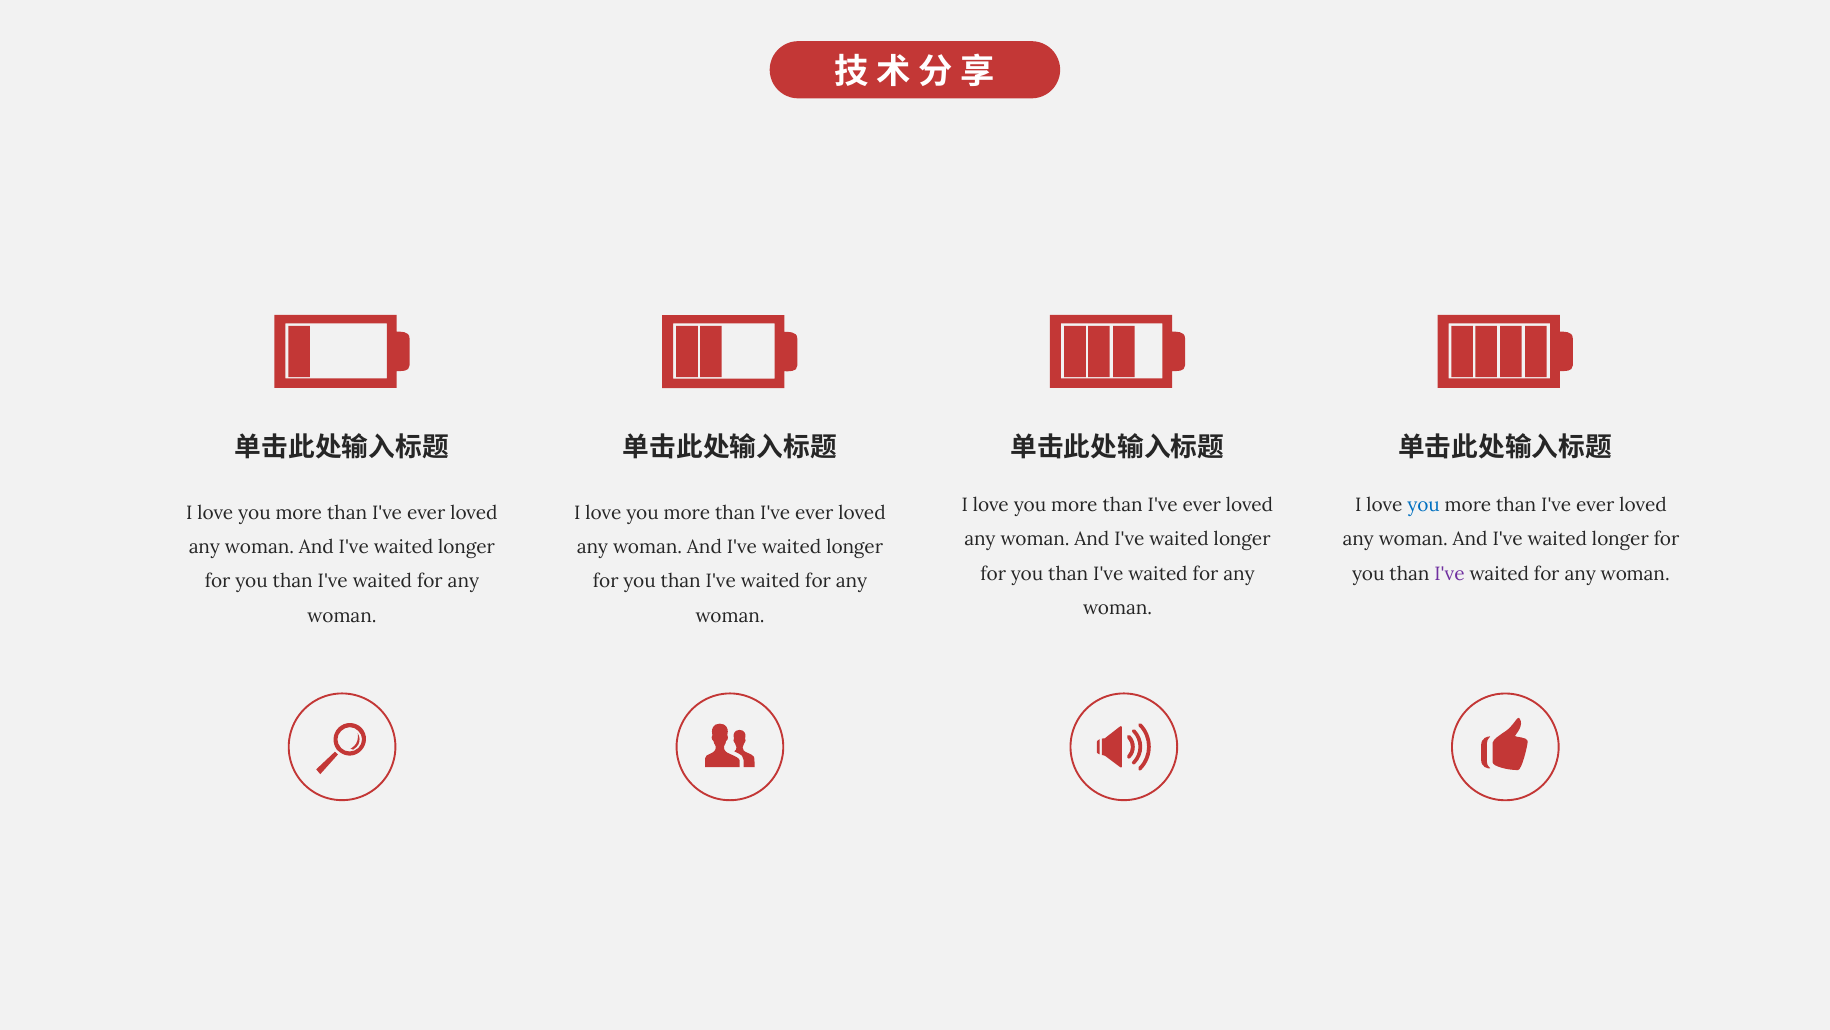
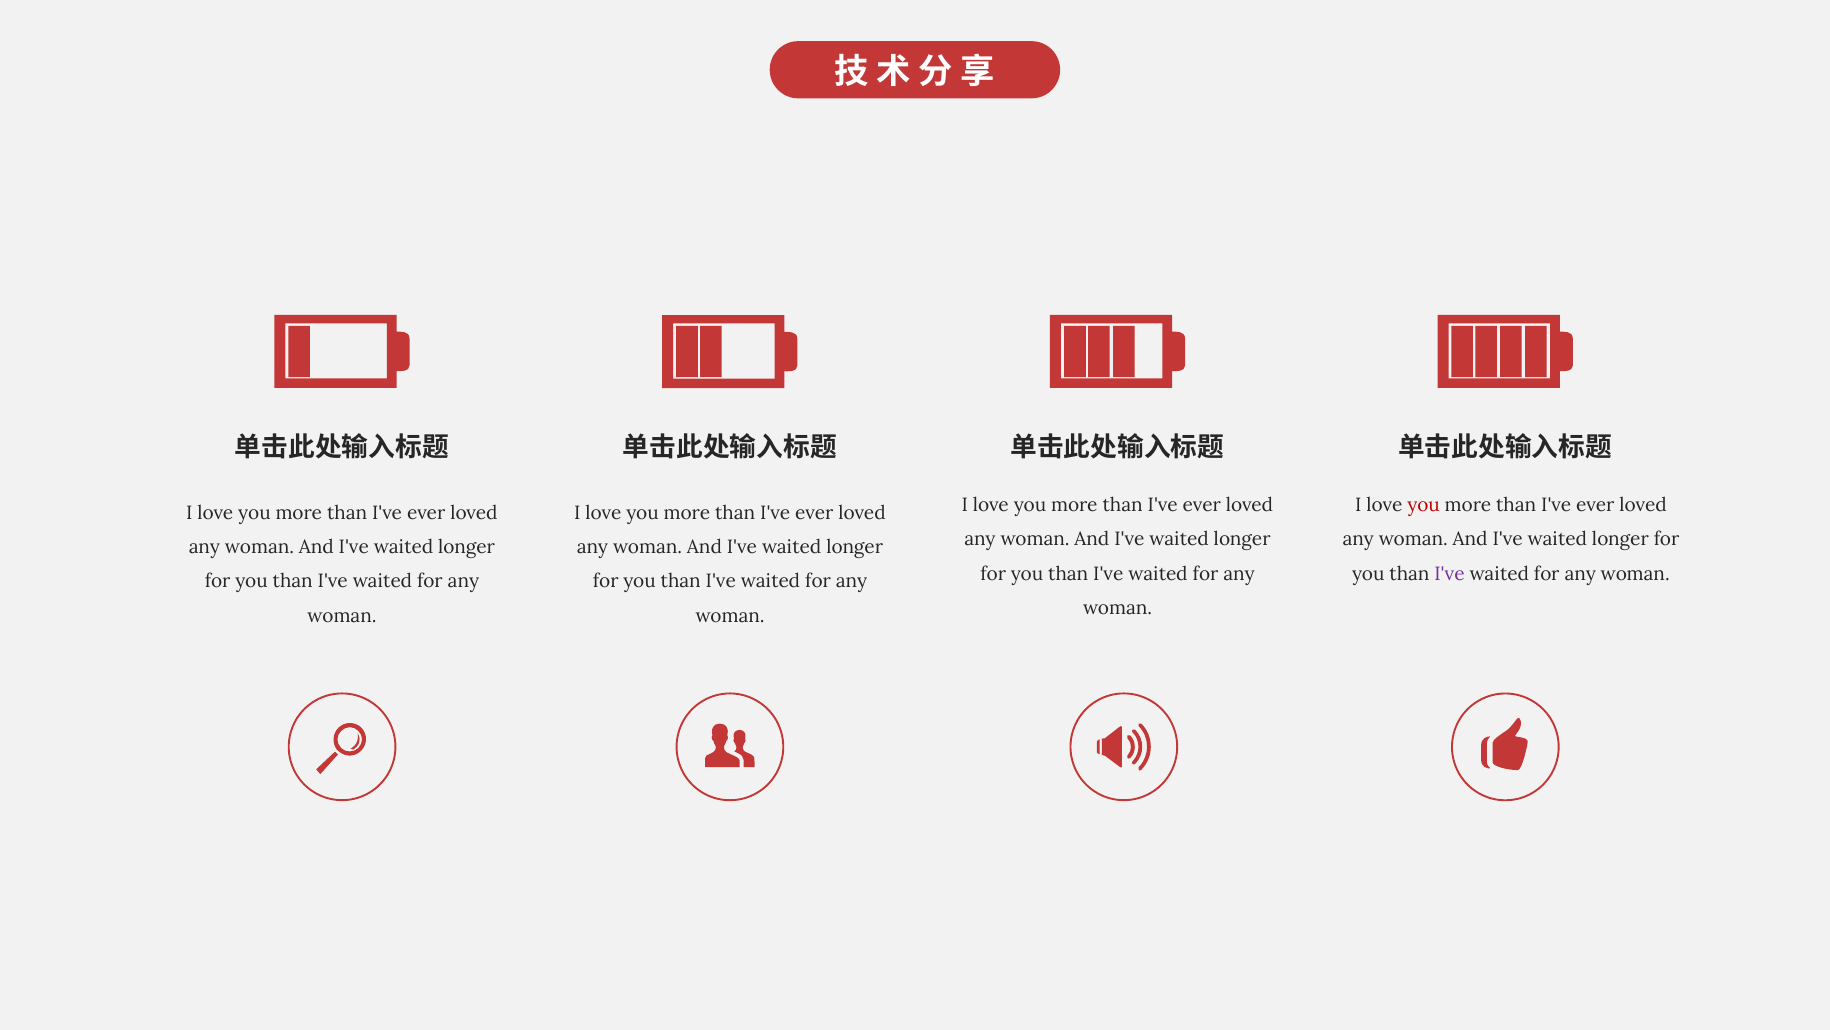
you at (1424, 505) colour: blue -> red
